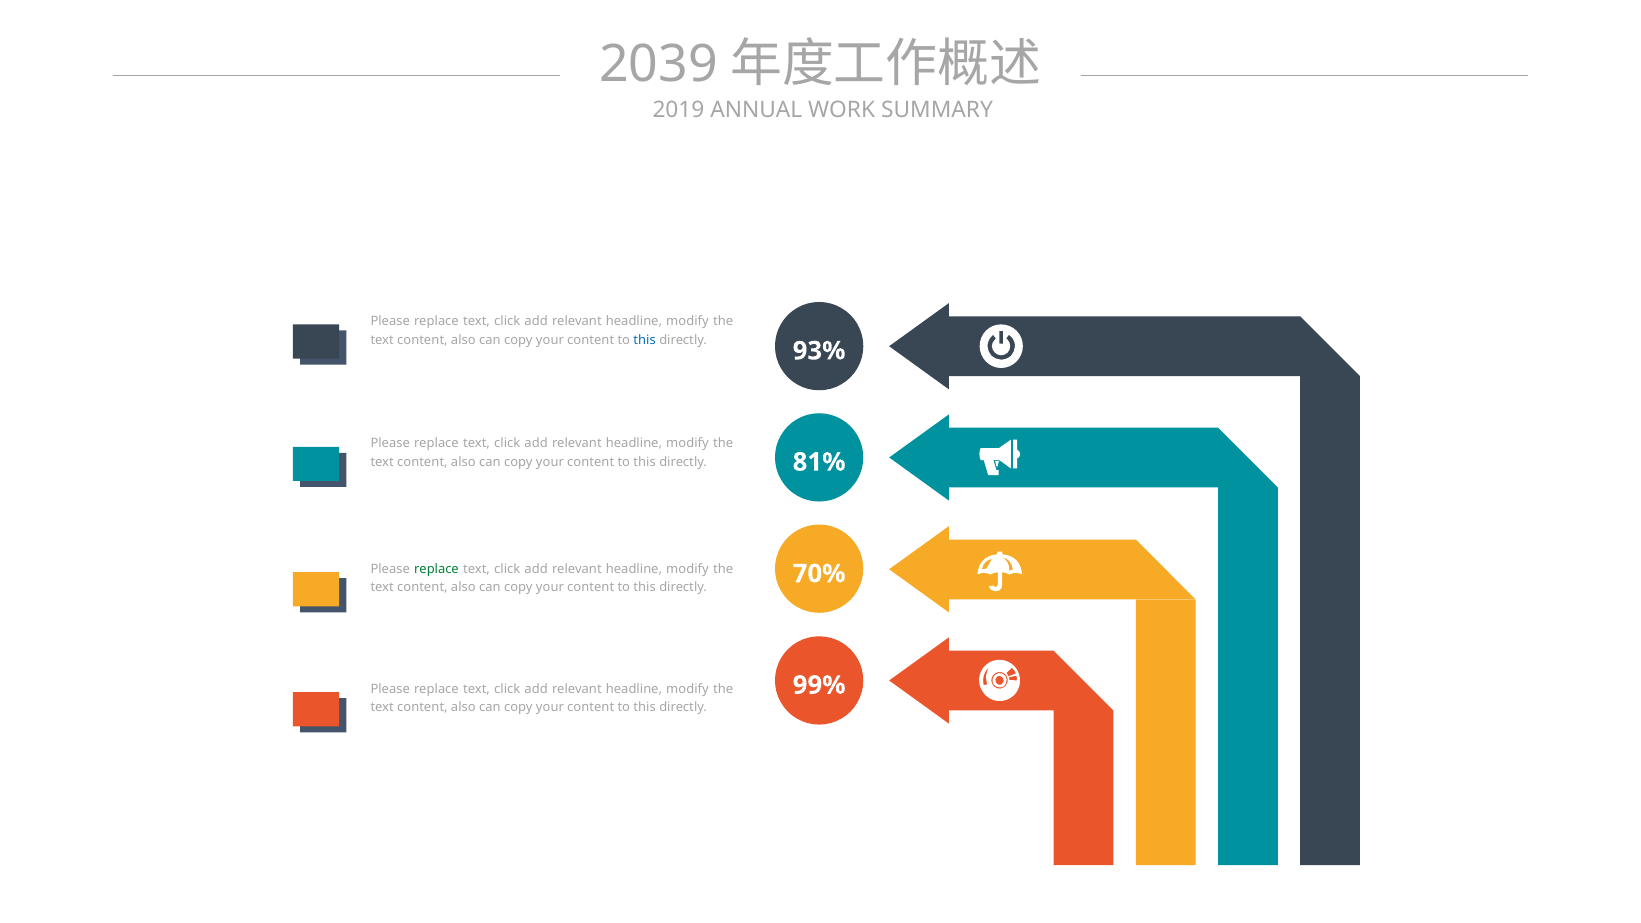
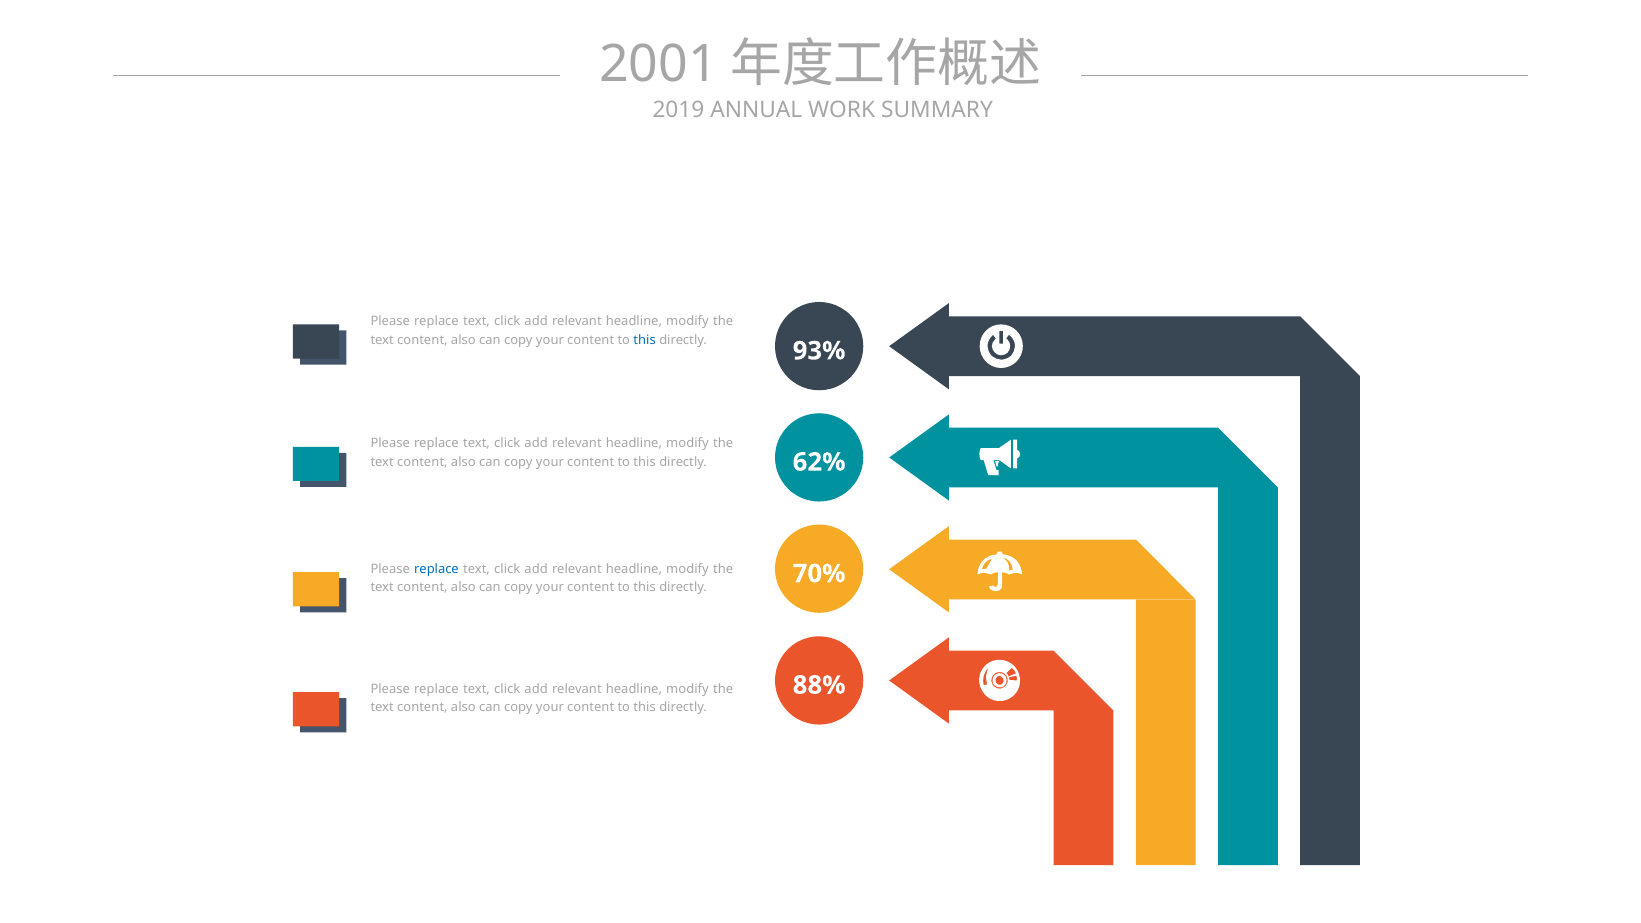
2039: 2039 -> 2001
81%: 81% -> 62%
replace at (436, 569) colour: green -> blue
99%: 99% -> 88%
